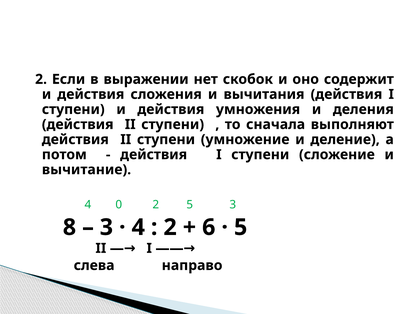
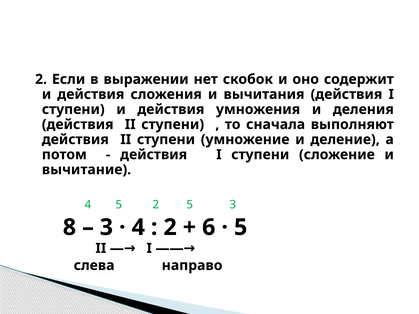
4 0: 0 -> 5
